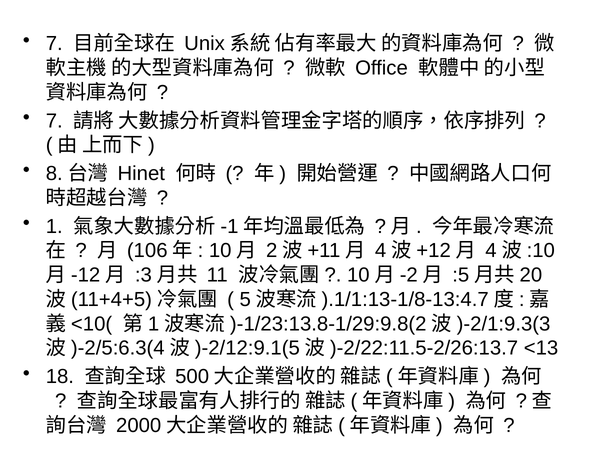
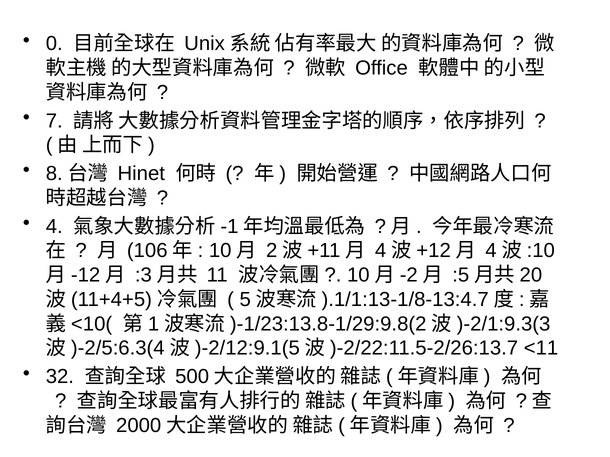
7 at (54, 44): 7 -> 0
1: 1 -> 4
<13: <13 -> <11
18: 18 -> 32
